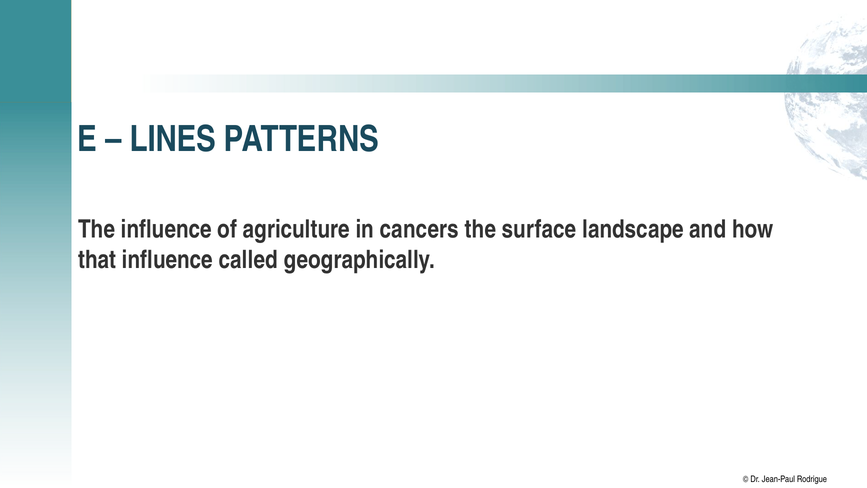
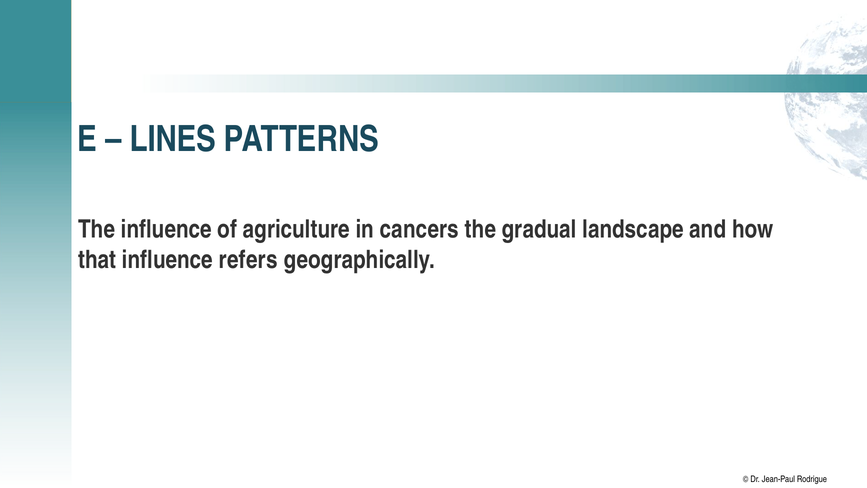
surface: surface -> gradual
called: called -> refers
